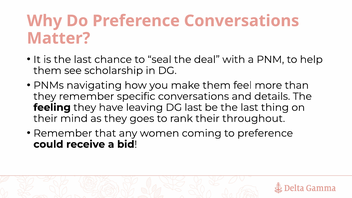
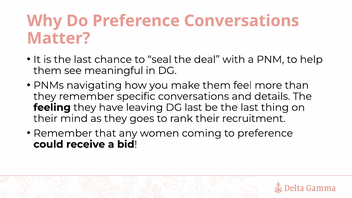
scholarship: scholarship -> meaningful
throughout: throughout -> recruitment
